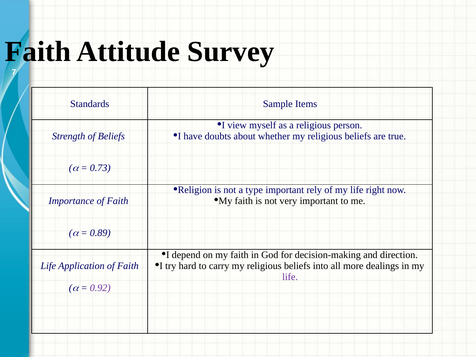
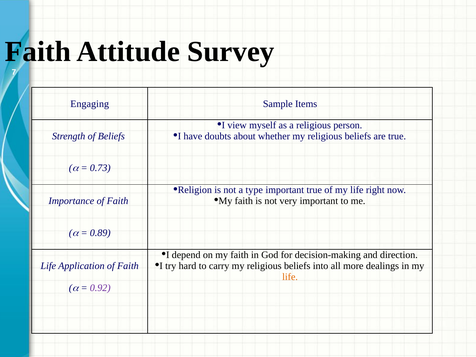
Standards: Standards -> Engaging
important rely: rely -> true
life at (290, 277) colour: purple -> orange
